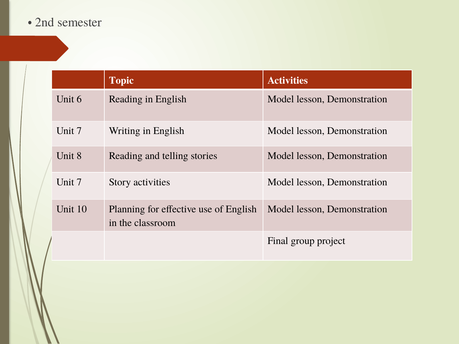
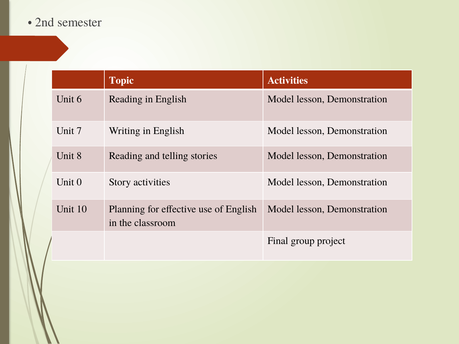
7 at (79, 182): 7 -> 0
